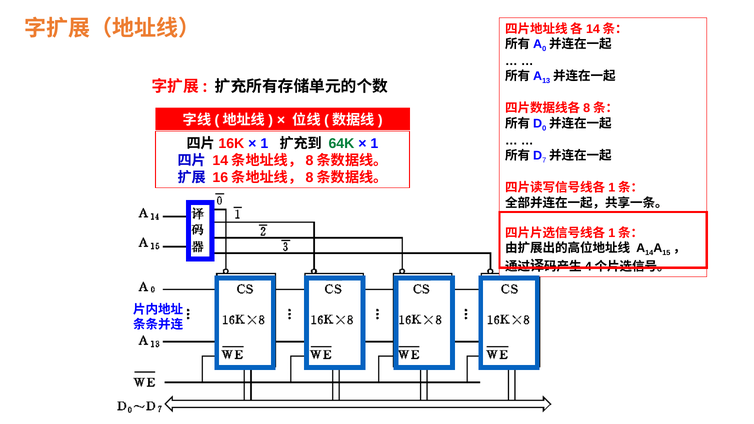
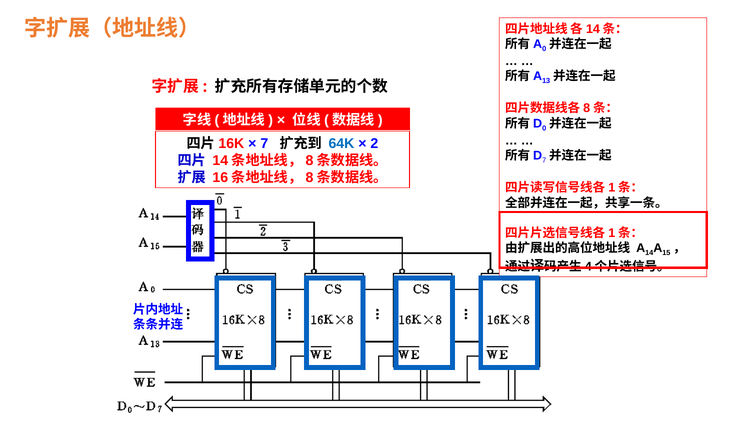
1 at (264, 143): 1 -> 7
64K colour: green -> blue
1 at (374, 143): 1 -> 2
